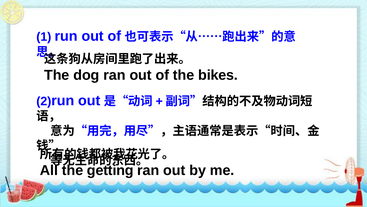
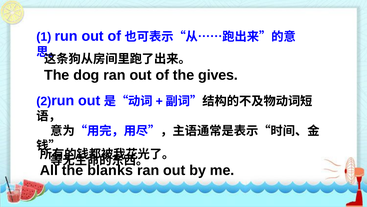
bikes: bikes -> gives
getting: getting -> blanks
